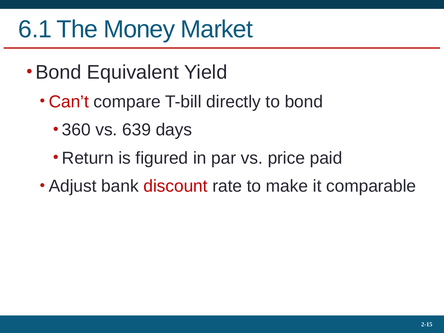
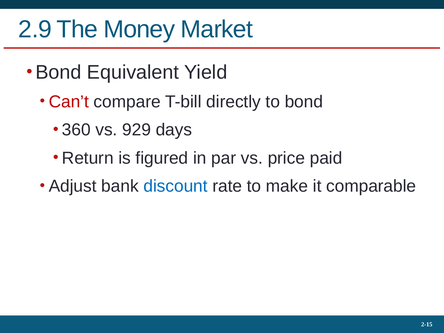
6.1: 6.1 -> 2.9
639: 639 -> 929
discount colour: red -> blue
